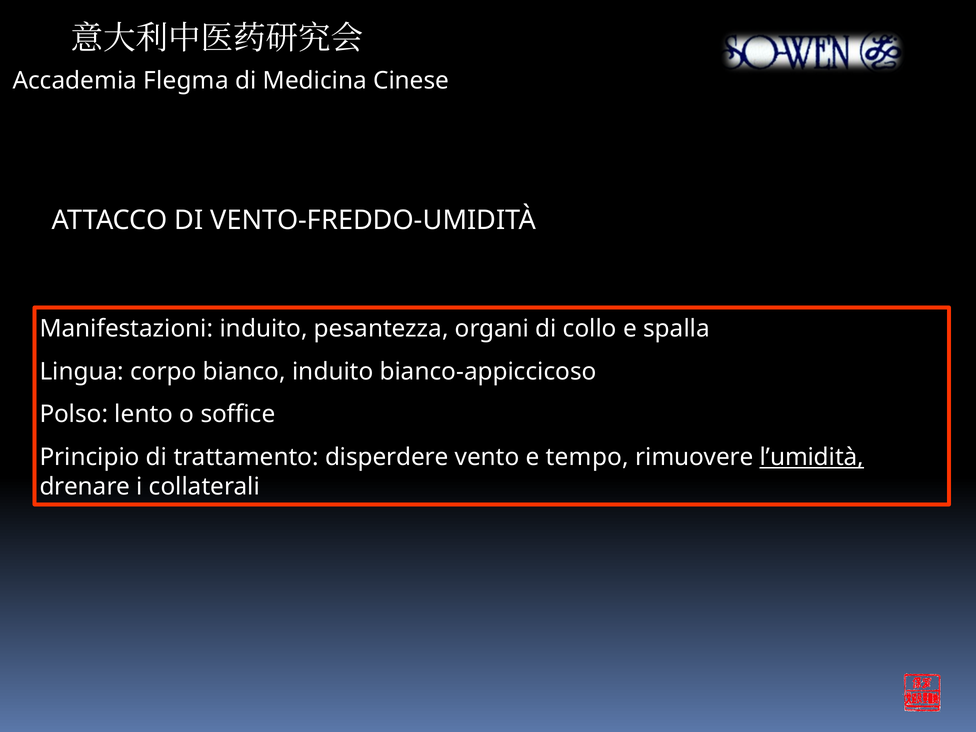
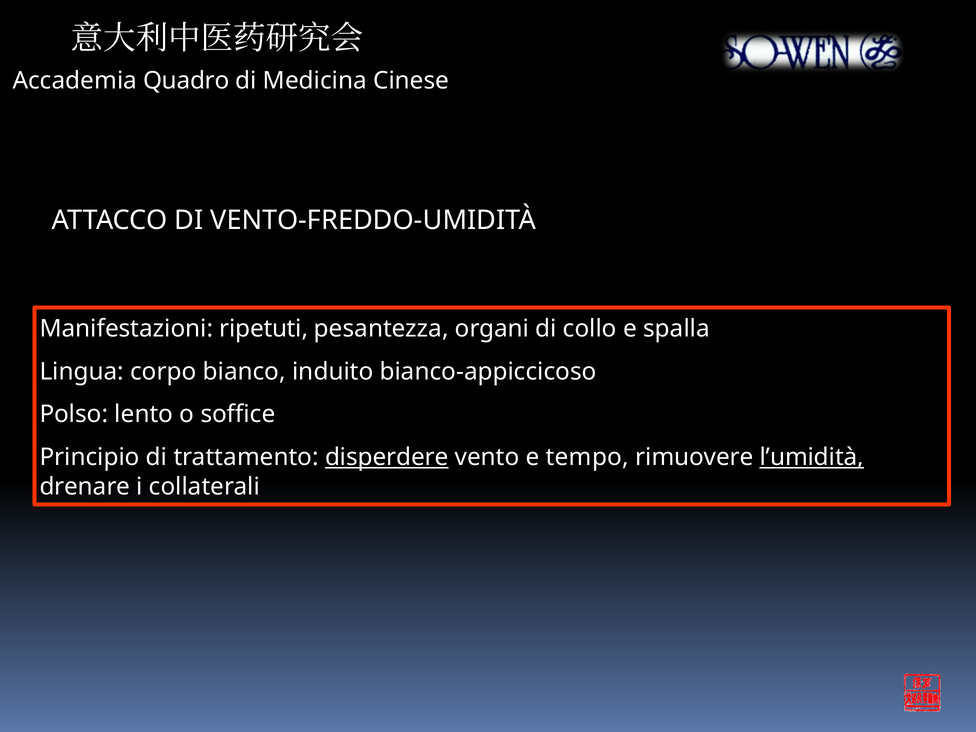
Flegma: Flegma -> Quadro
Manifestazioni induito: induito -> ripetuti
disperdere underline: none -> present
